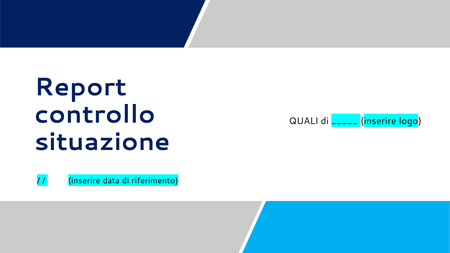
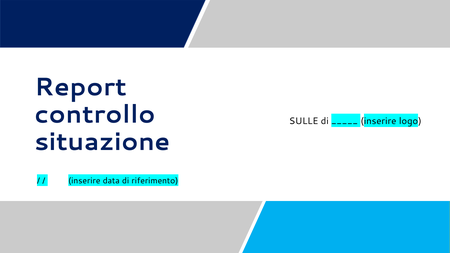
QUALI: QUALI -> SULLE
